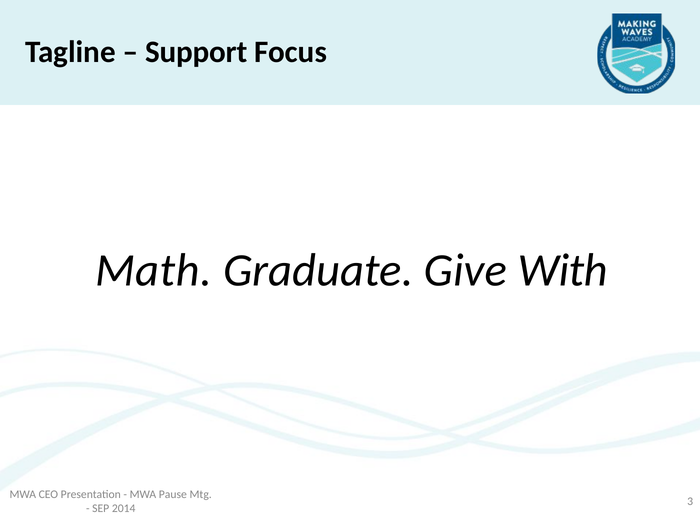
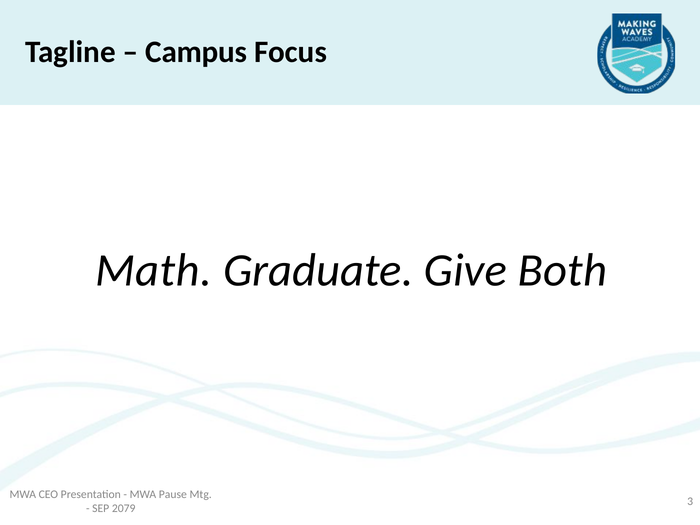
Support: Support -> Campus
With: With -> Both
2014: 2014 -> 2079
